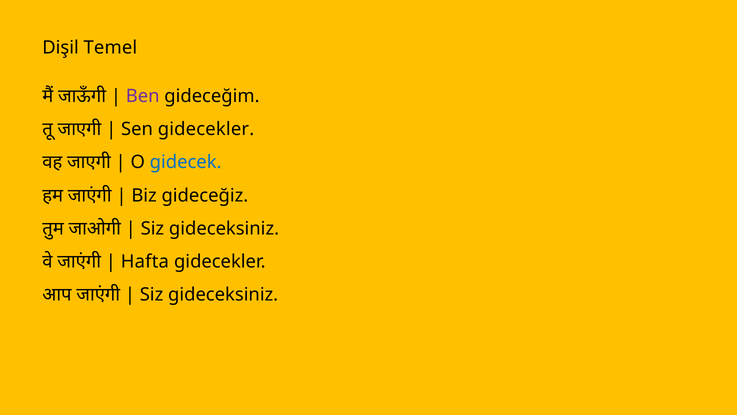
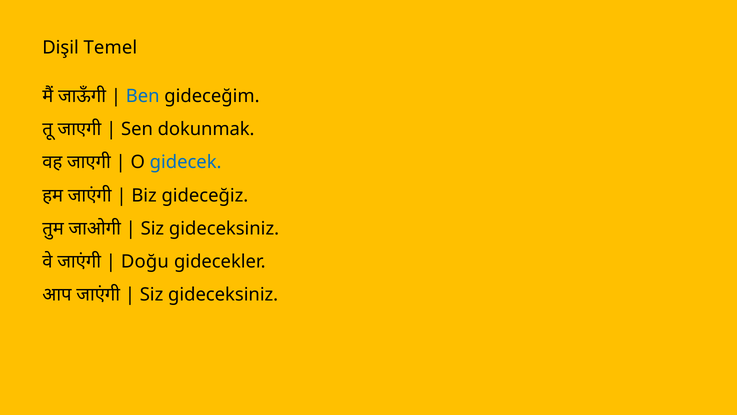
Ben colour: purple -> blue
Sen gidecekler: gidecekler -> dokunmak
Hafta: Hafta -> Doğu
